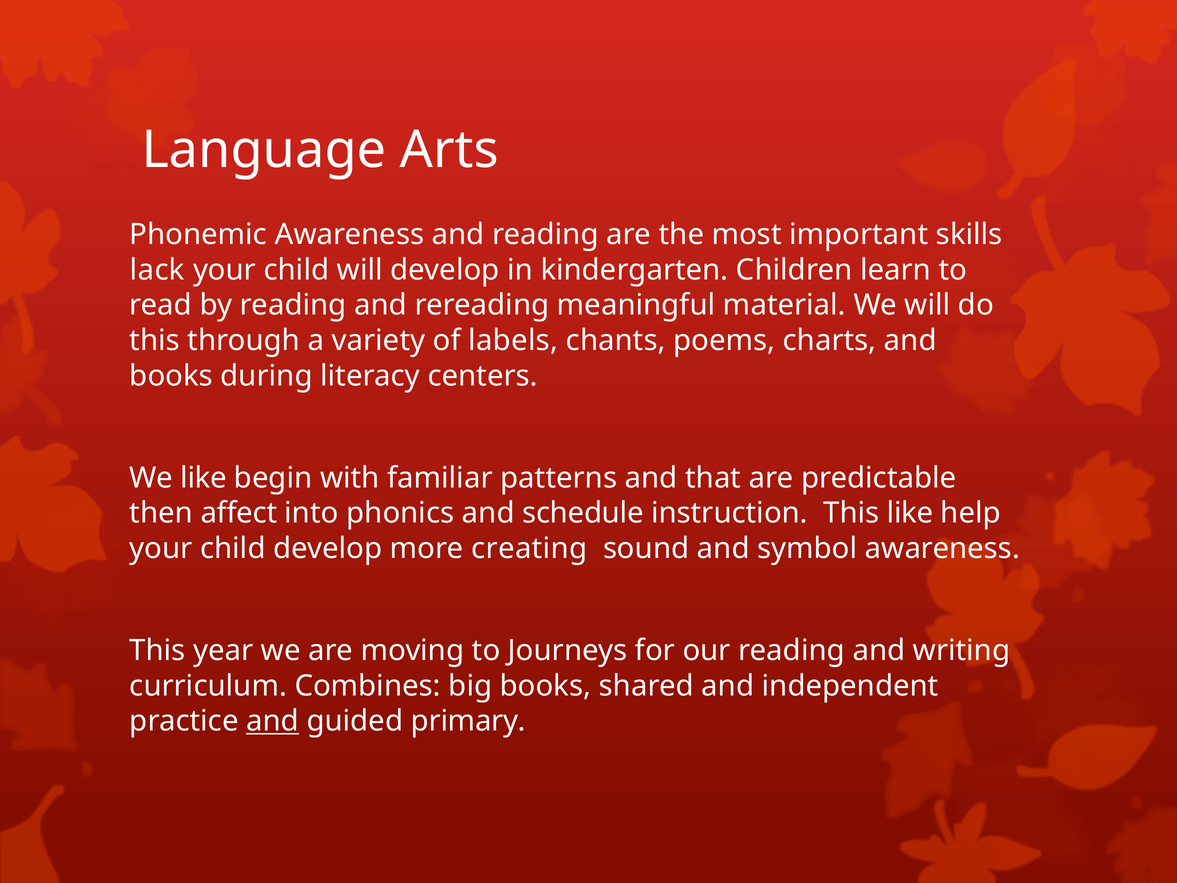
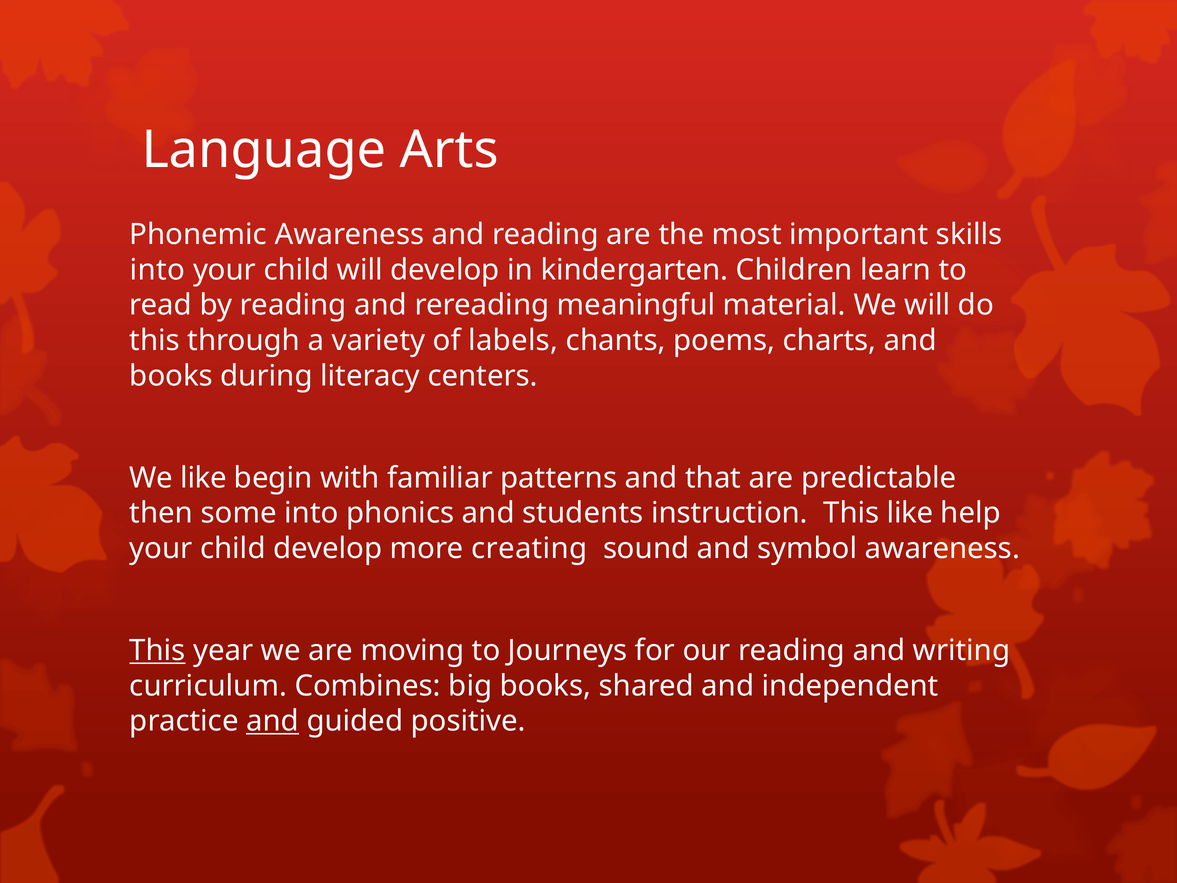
lack at (157, 270): lack -> into
affect: affect -> some
schedule: schedule -> students
This at (158, 650) underline: none -> present
primary: primary -> positive
